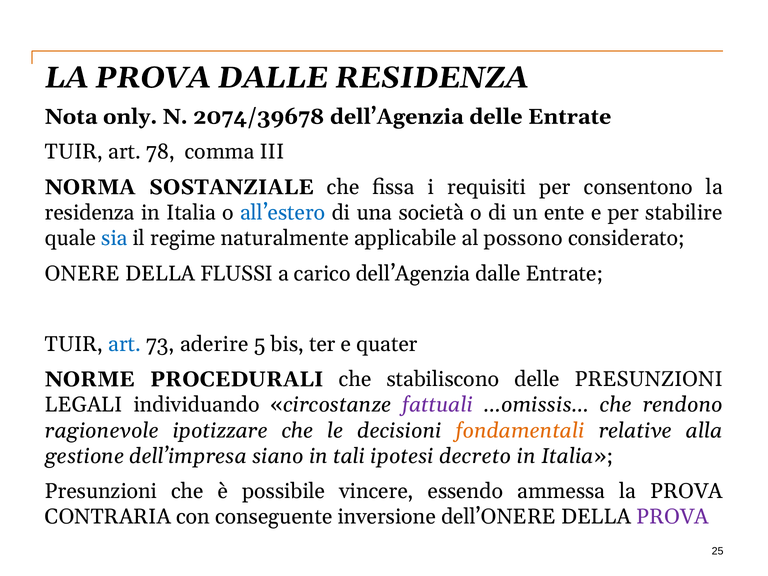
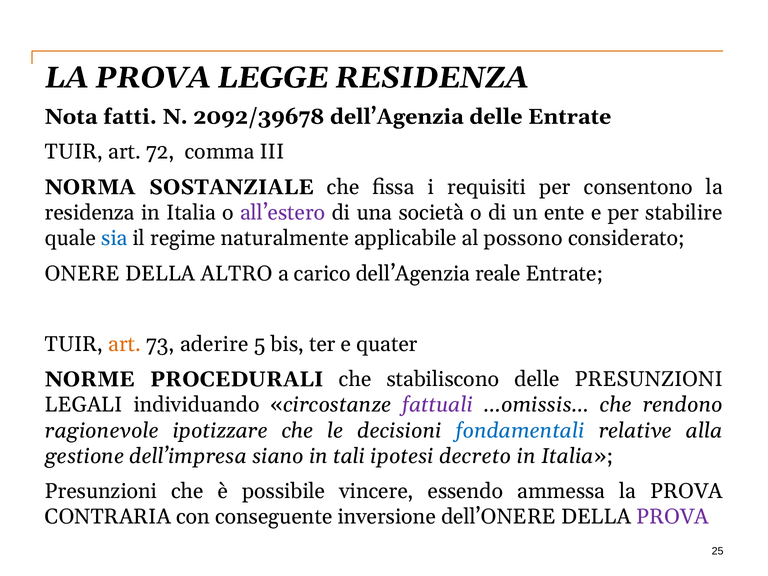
PROVA DALLE: DALLE -> LEGGE
only: only -> fatti
2074/39678: 2074/39678 -> 2092/39678
78: 78 -> 72
all’estero colour: blue -> purple
FLUSSI: FLUSSI -> ALTRO
dell’Agenzia dalle: dalle -> reale
art at (125, 344) colour: blue -> orange
fondamentali colour: orange -> blue
